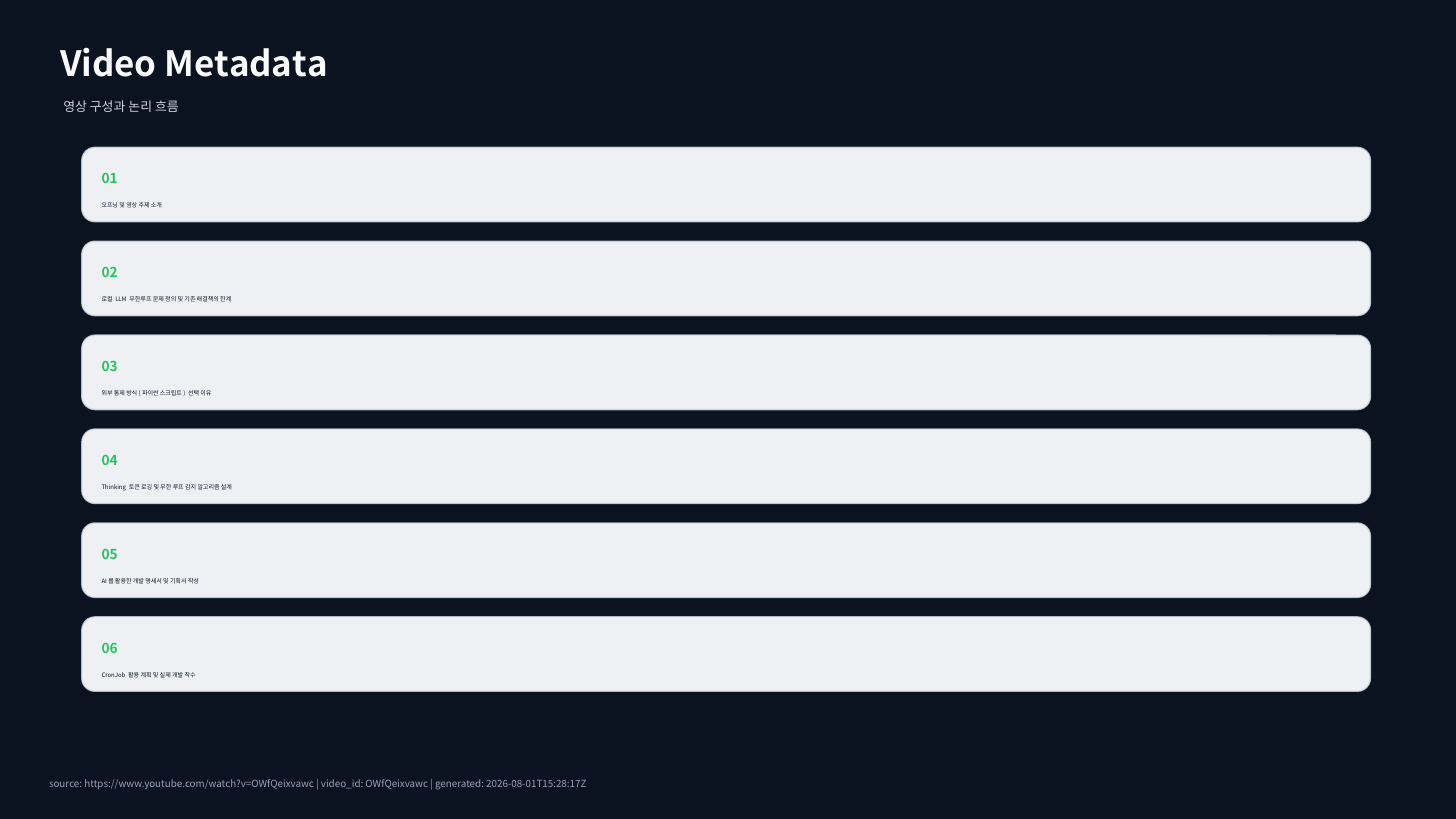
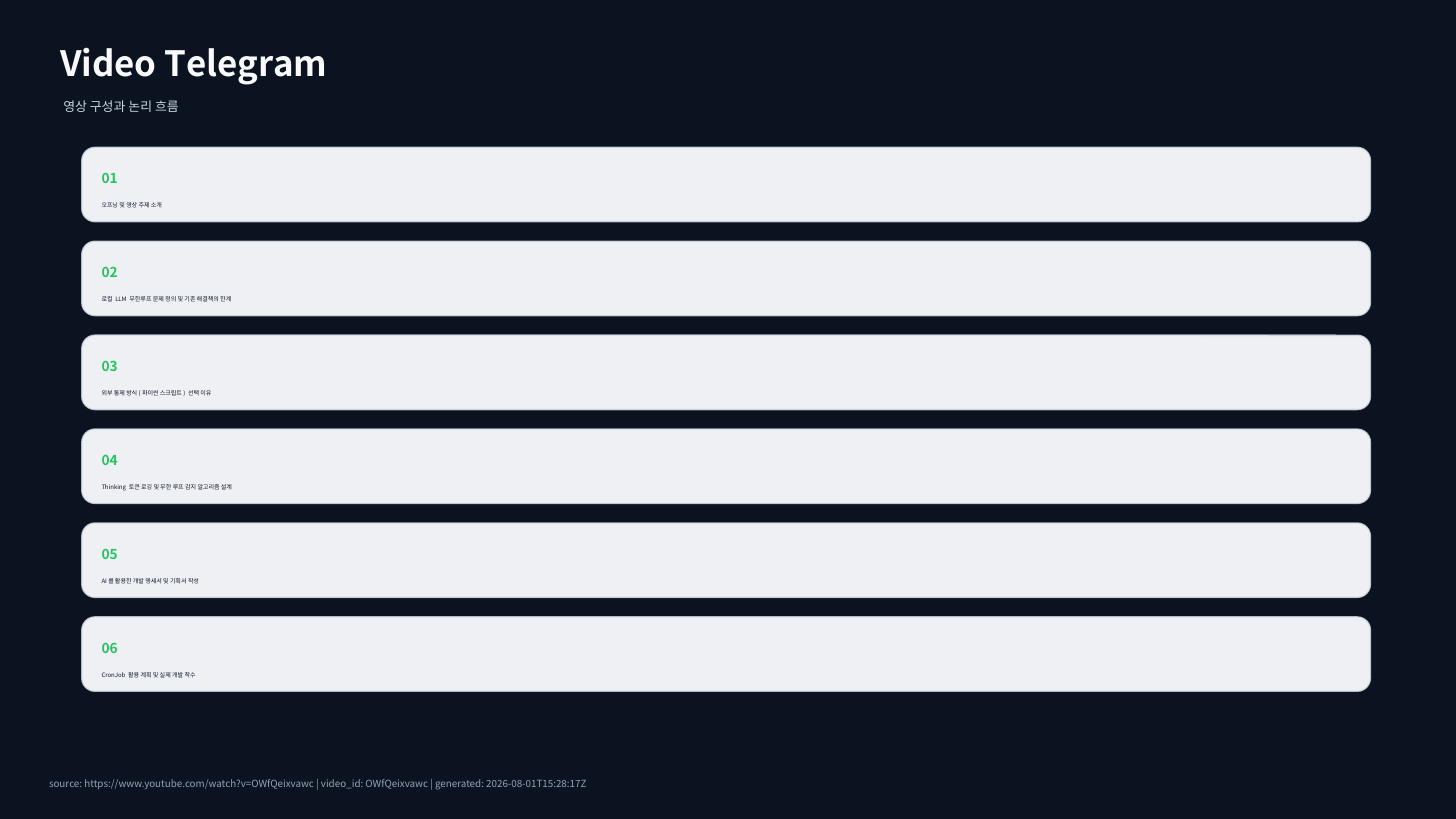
Metadata: Metadata -> Telegram
